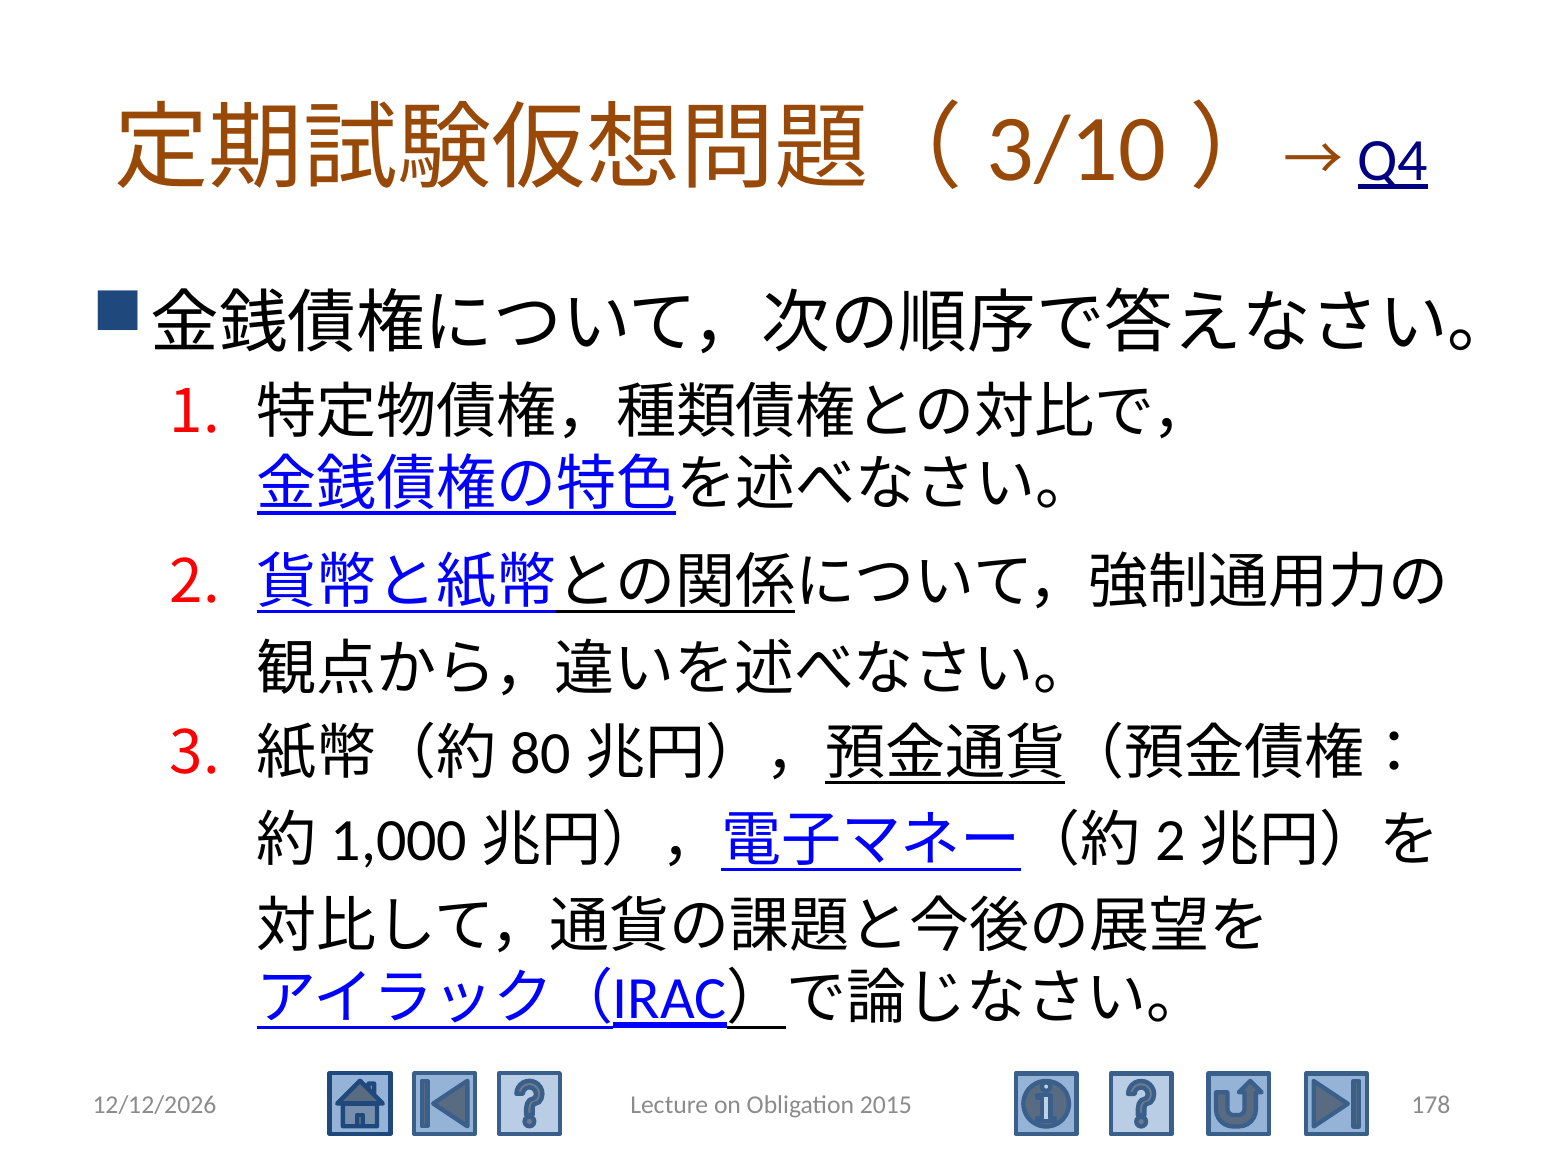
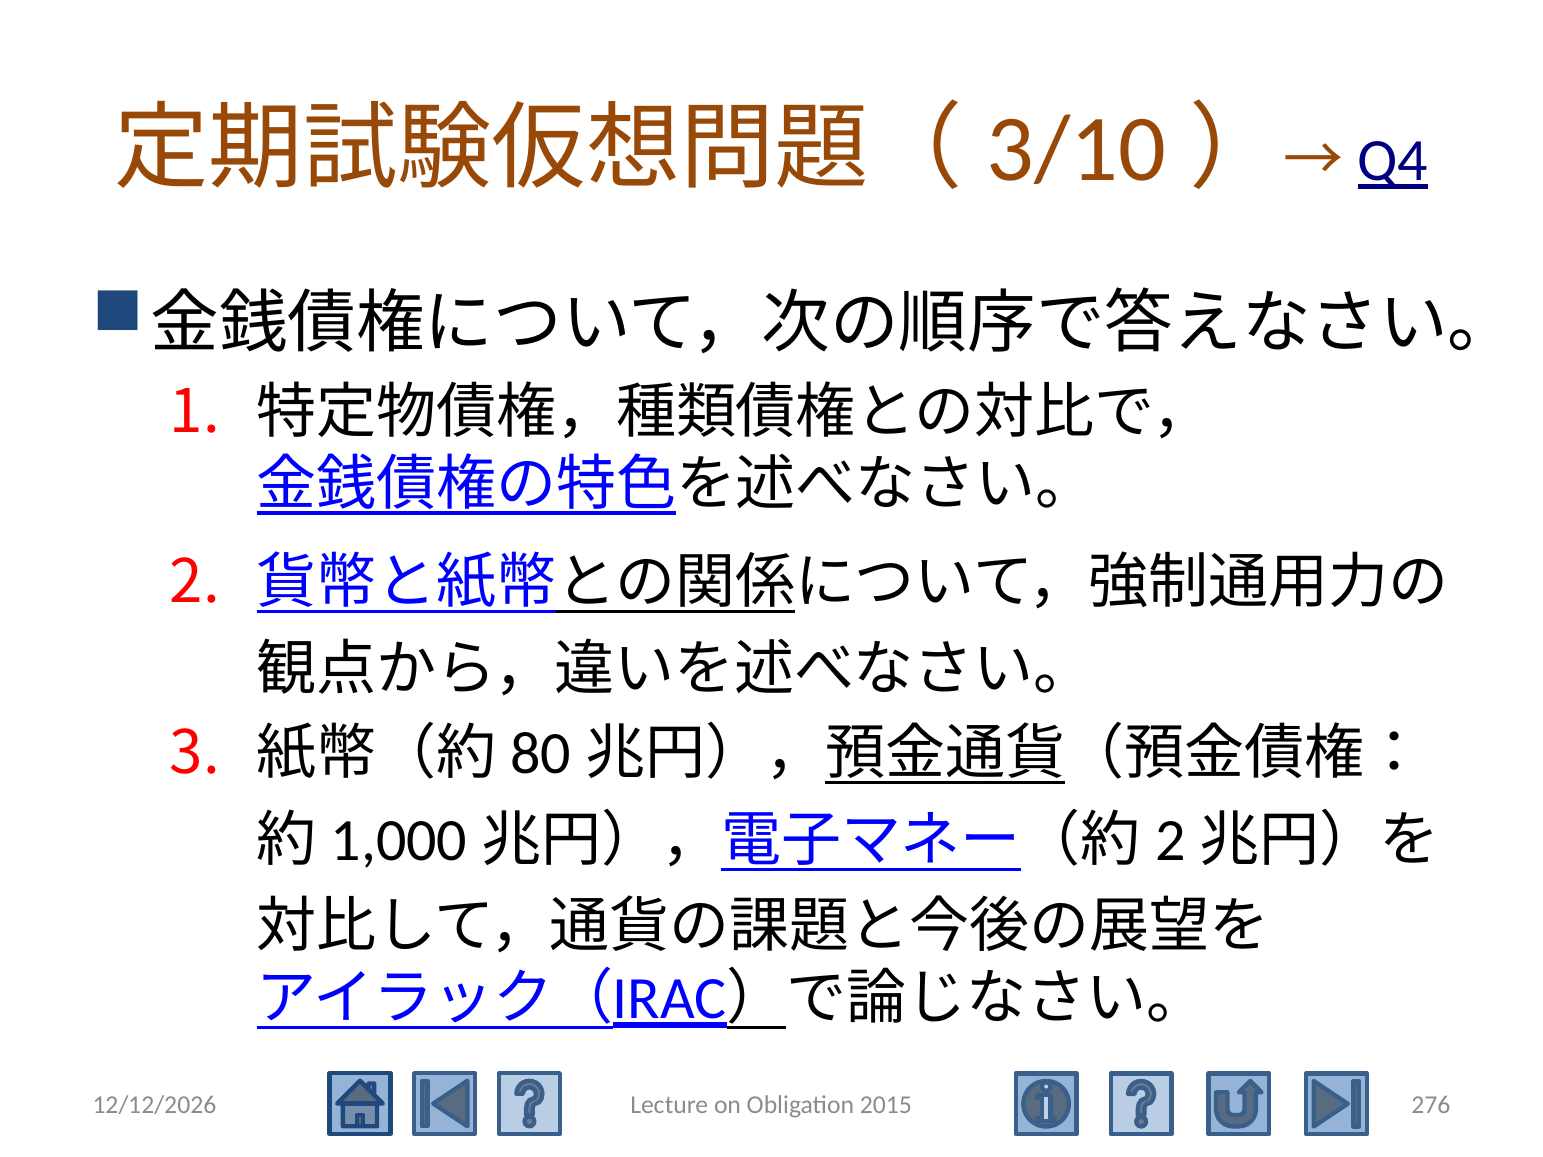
178: 178 -> 276
